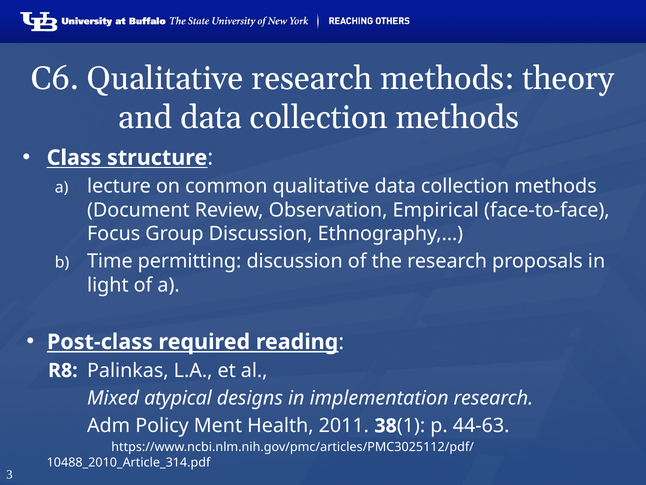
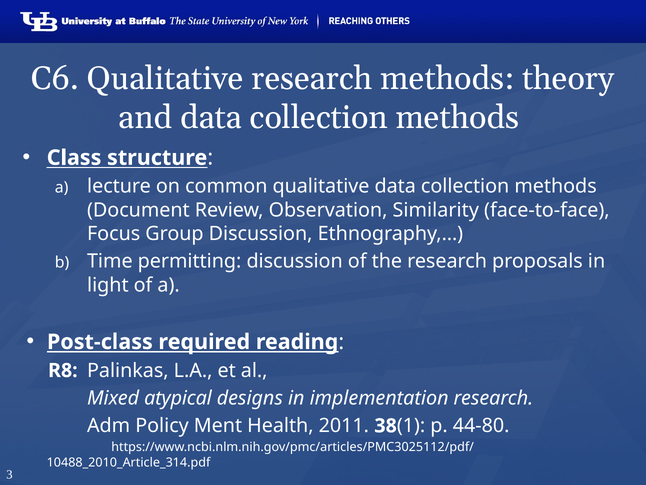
Empirical: Empirical -> Similarity
44-63: 44-63 -> 44-80
